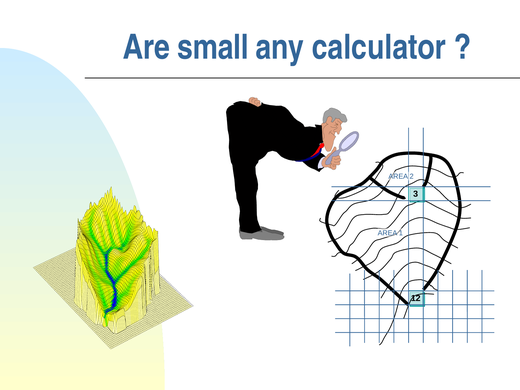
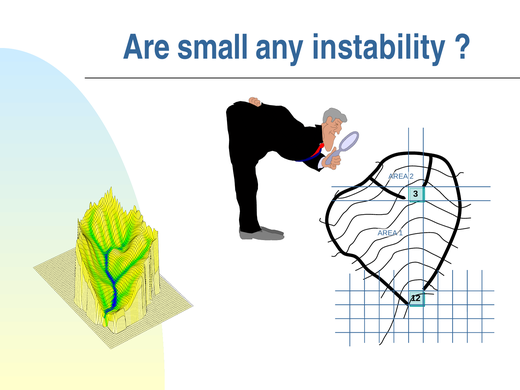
calculator: calculator -> instability
